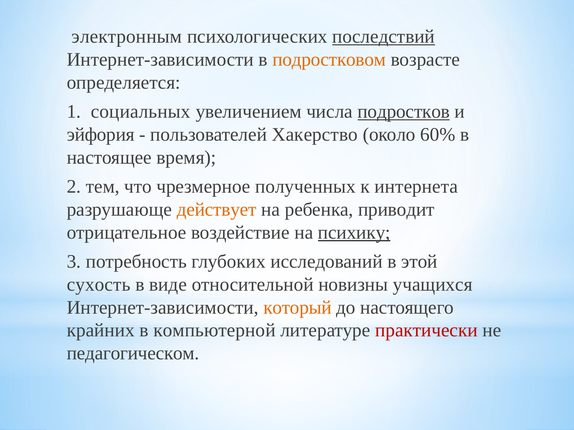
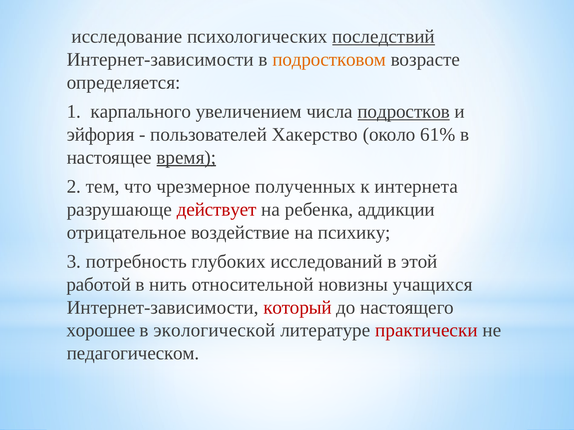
электронным: электронным -> исследование
социальных: социальных -> карпального
60%: 60% -> 61%
время underline: none -> present
действует colour: orange -> red
приводит: приводит -> аддикции
психику underline: present -> none
сухость: сухость -> работой
виде: виде -> нить
который colour: orange -> red
крайних: крайних -> хорошее
компьютерной: компьютерной -> экологической
